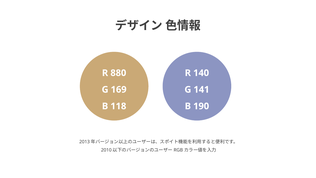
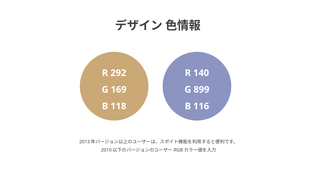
880: 880 -> 292
141: 141 -> 899
190: 190 -> 116
